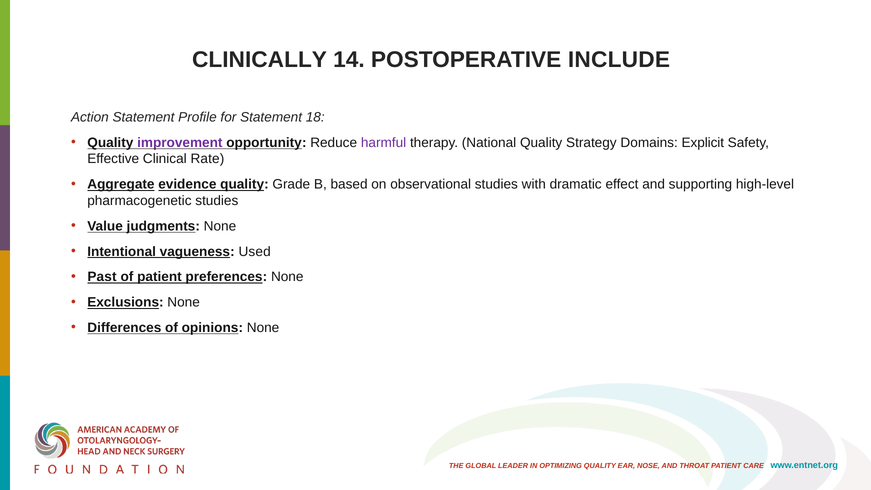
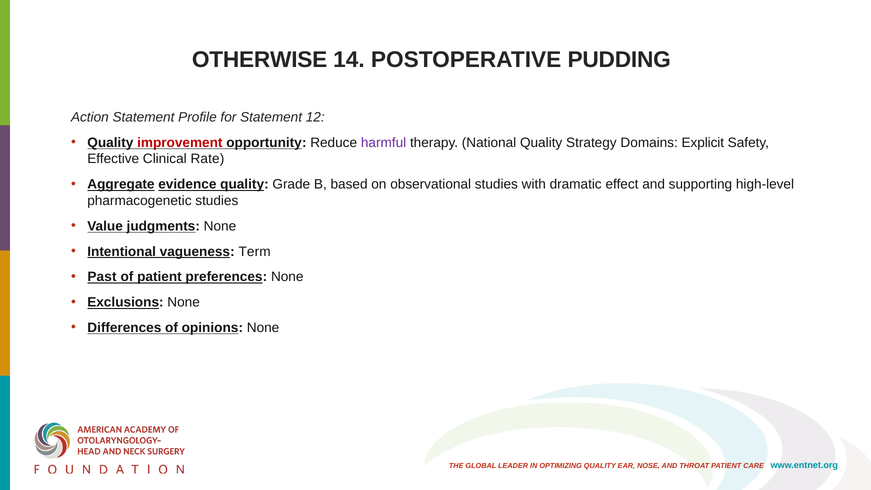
CLINICALLY: CLINICALLY -> OTHERWISE
INCLUDE: INCLUDE -> PUDDING
18: 18 -> 12
improvement colour: purple -> red
Used: Used -> Term
